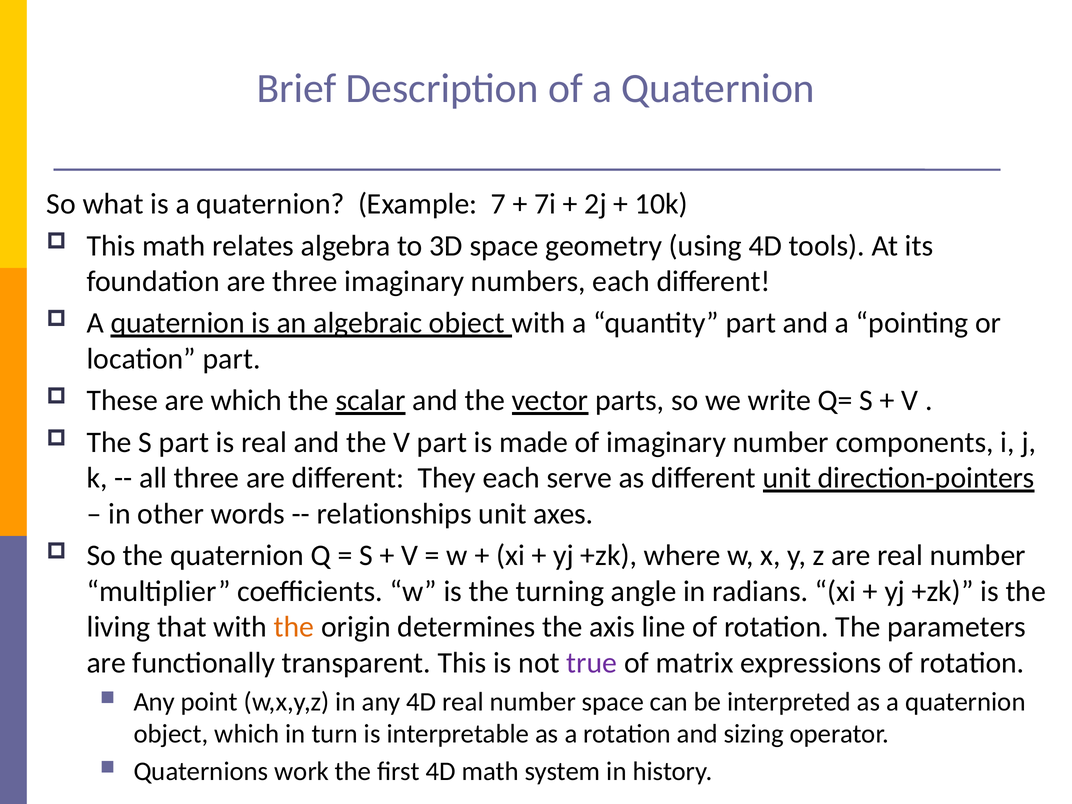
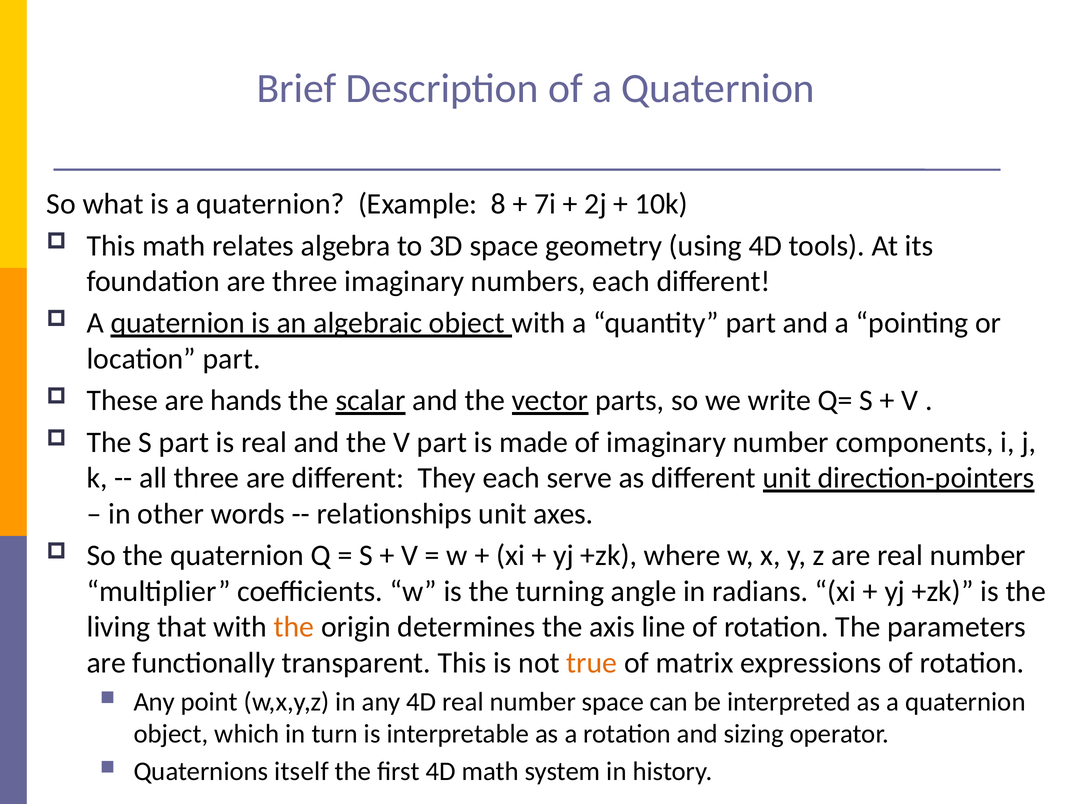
7: 7 -> 8
are which: which -> hands
true colour: purple -> orange
work: work -> itself
